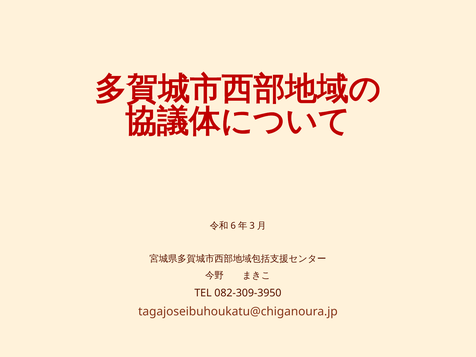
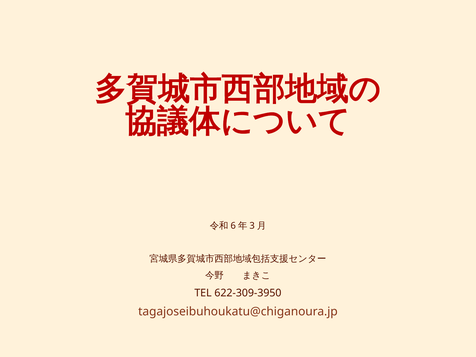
082-309-3950: 082-309-3950 -> 622-309-3950
